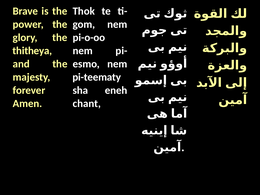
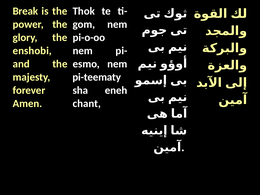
Brave: Brave -> Break
thitheya: thitheya -> enshobi
